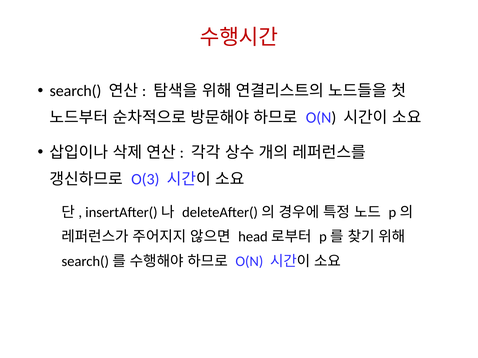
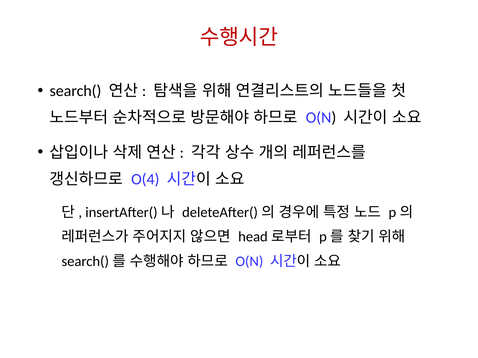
O(3: O(3 -> O(4
